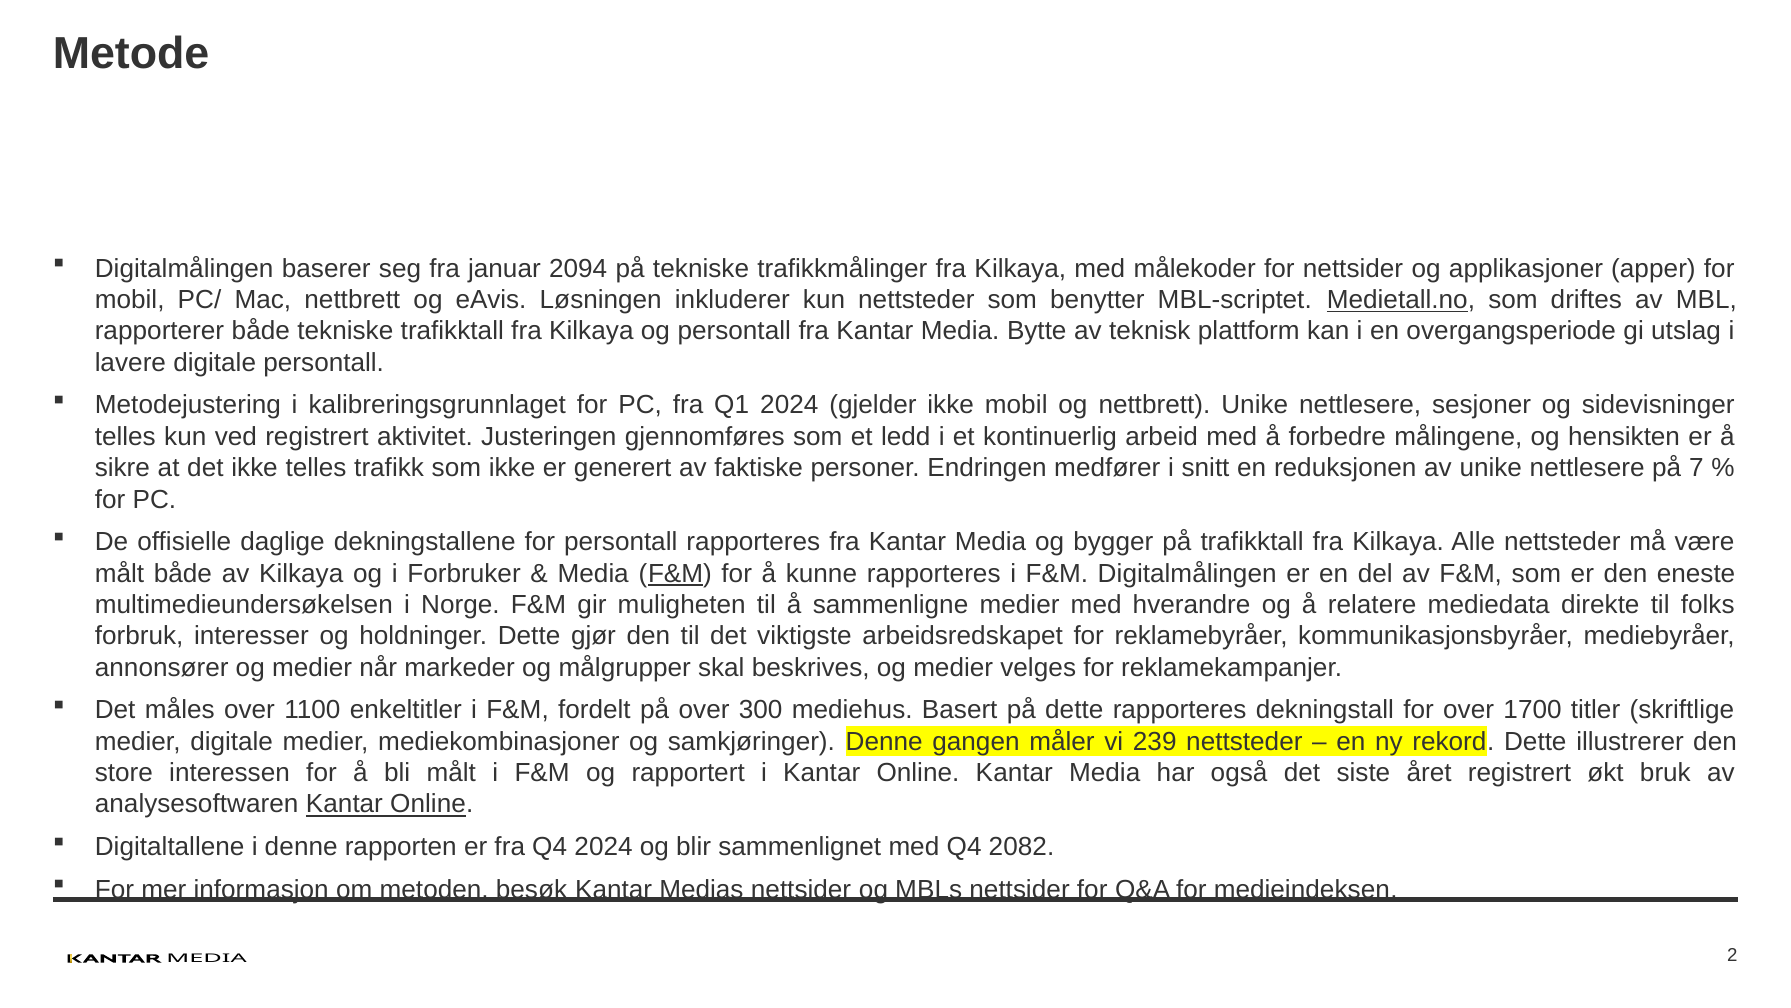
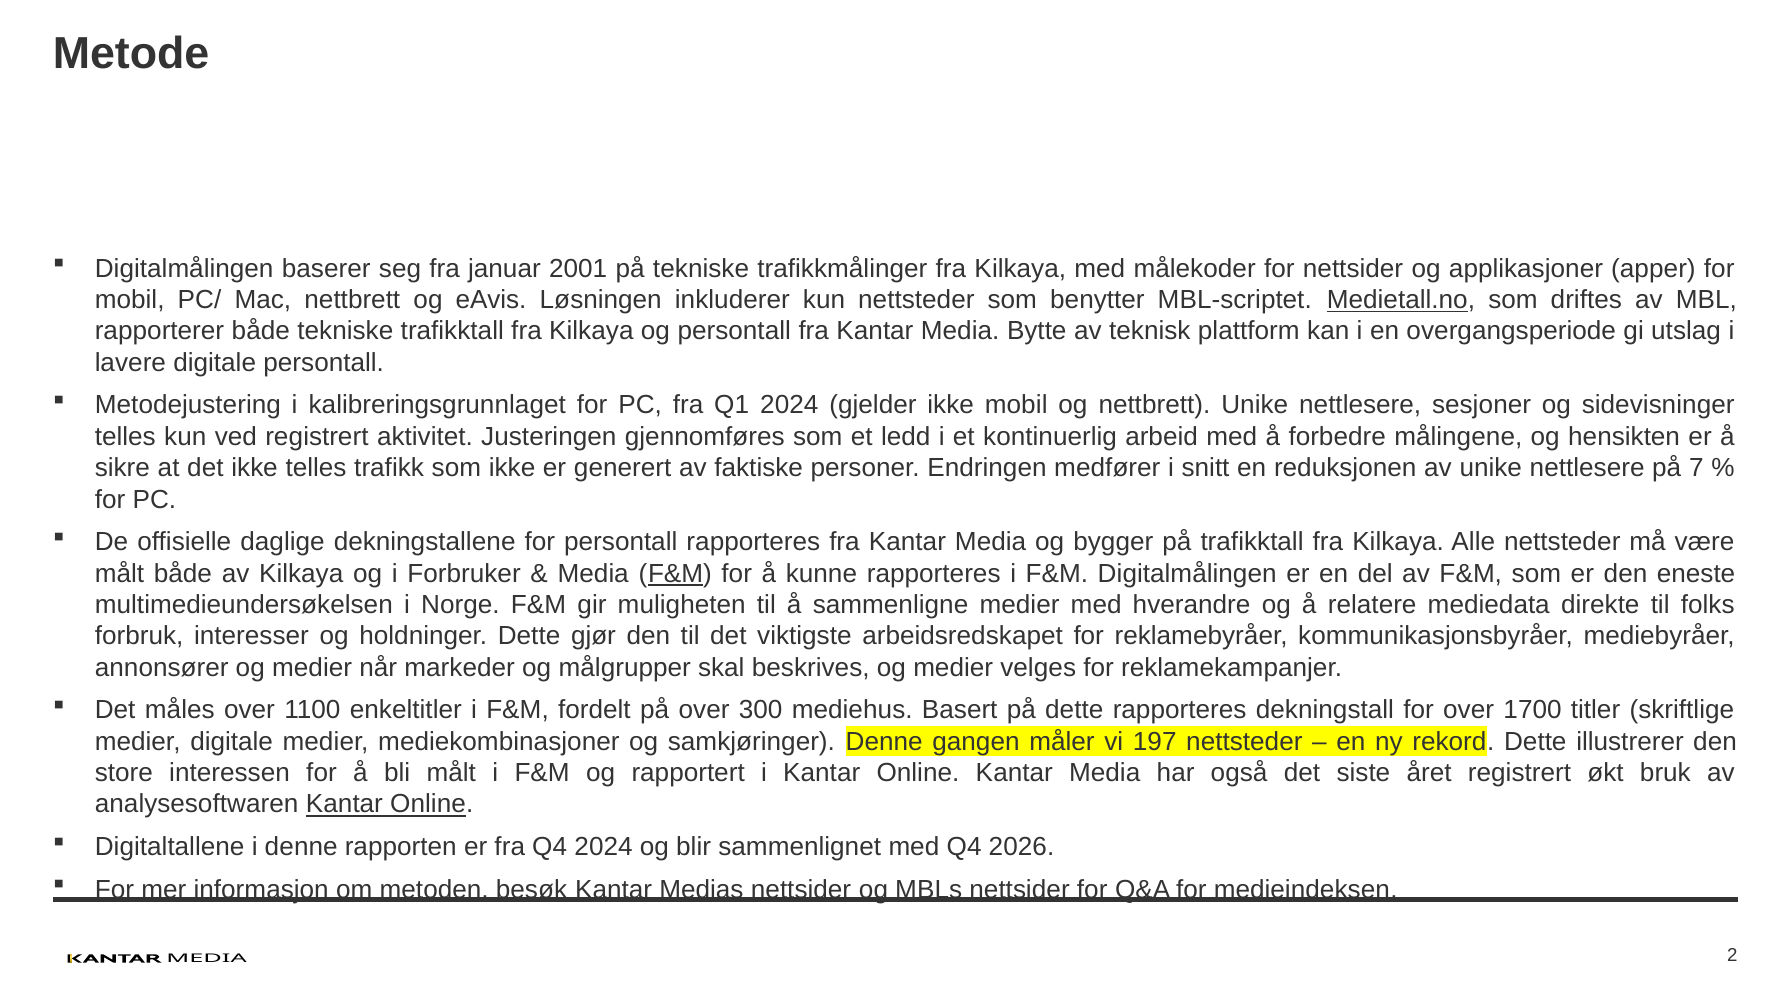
2094: 2094 -> 2001
239: 239 -> 197
2082: 2082 -> 2026
